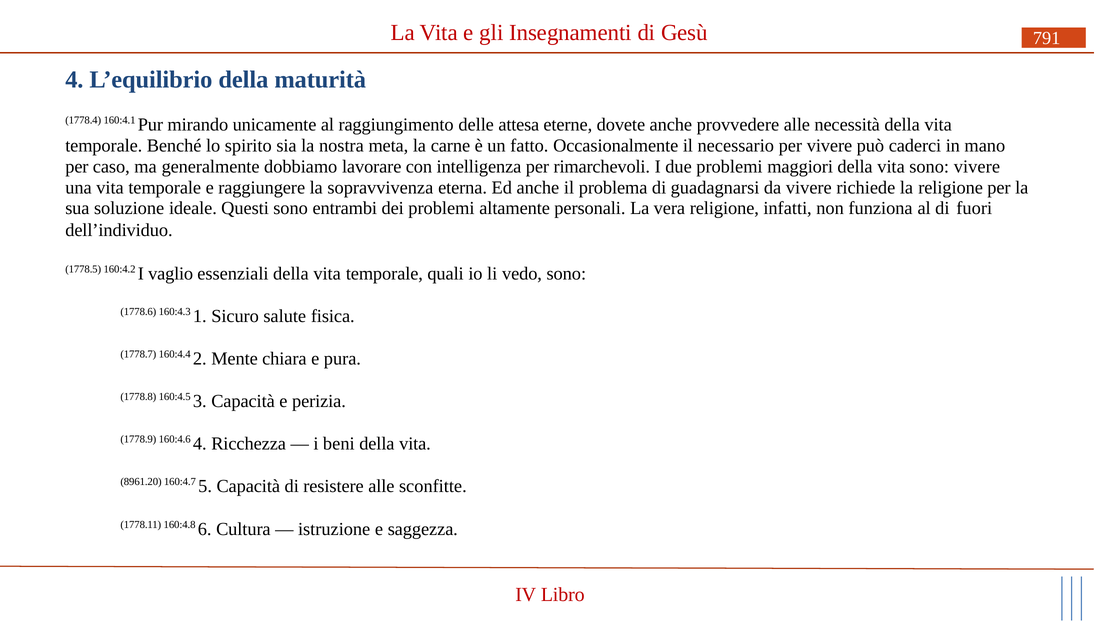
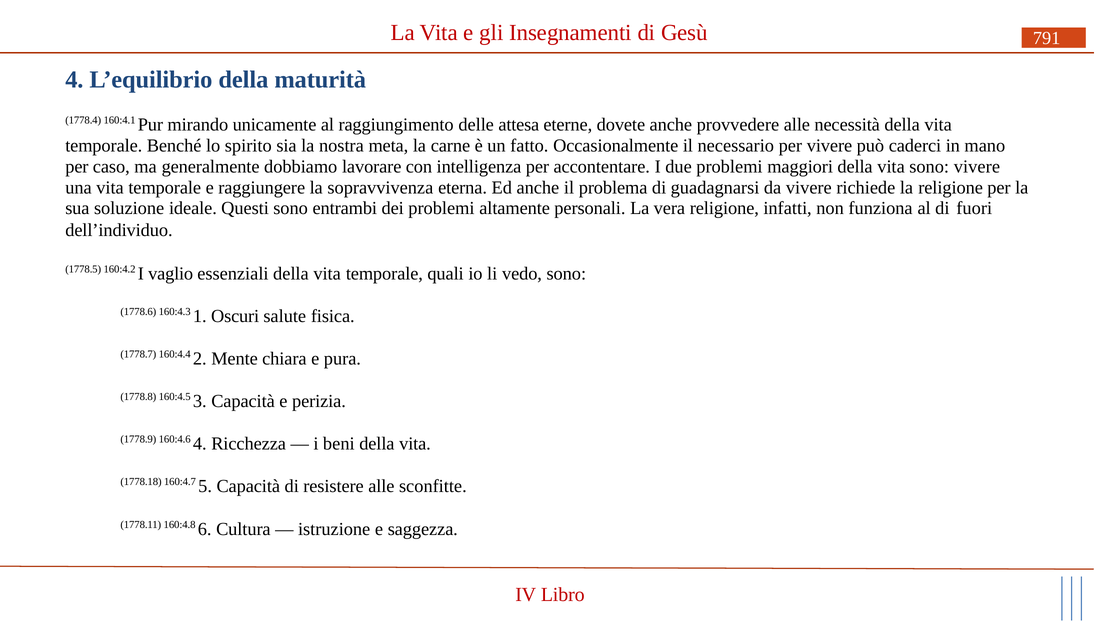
rimarchevoli: rimarchevoli -> accontentare
Sicuro: Sicuro -> Oscuri
8961.20: 8961.20 -> 1778.18
